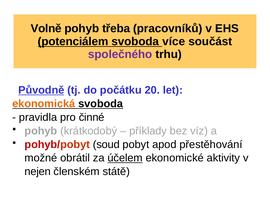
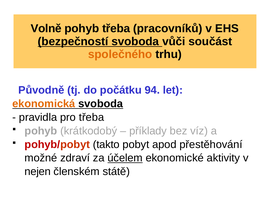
potenciálem: potenciálem -> bezpečností
více: více -> vůči
společného colour: purple -> orange
Původně underline: present -> none
20: 20 -> 94
pro činné: činné -> třeba
soud: soud -> takto
obrátil: obrátil -> zdraví
